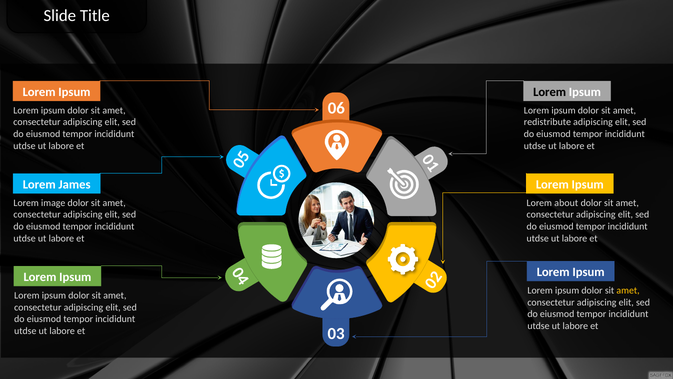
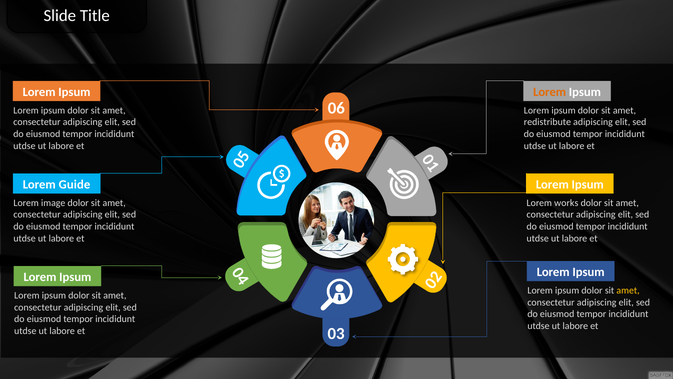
Lorem at (550, 92) colour: black -> orange
James: James -> Guide
about: about -> works
